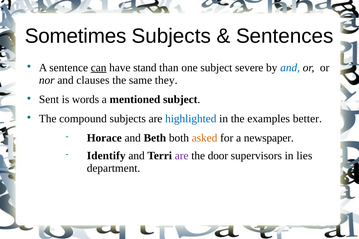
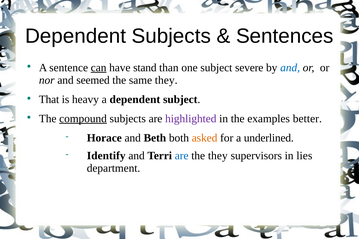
Sometimes at (76, 36): Sometimes -> Dependent
clauses: clauses -> seemed
Sent: Sent -> That
words: words -> heavy
a mentioned: mentioned -> dependent
compound underline: none -> present
highlighted colour: blue -> purple
newspaper: newspaper -> underlined
are at (182, 156) colour: purple -> blue
the door: door -> they
